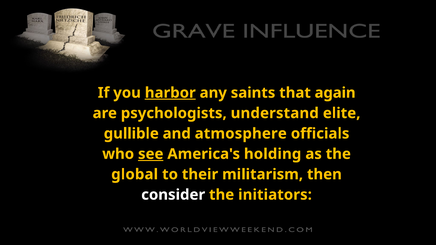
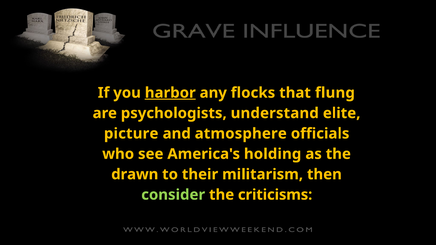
saints: saints -> flocks
again: again -> flung
gullible: gullible -> picture
see underline: present -> none
global: global -> drawn
consider colour: white -> light green
initiators: initiators -> criticisms
